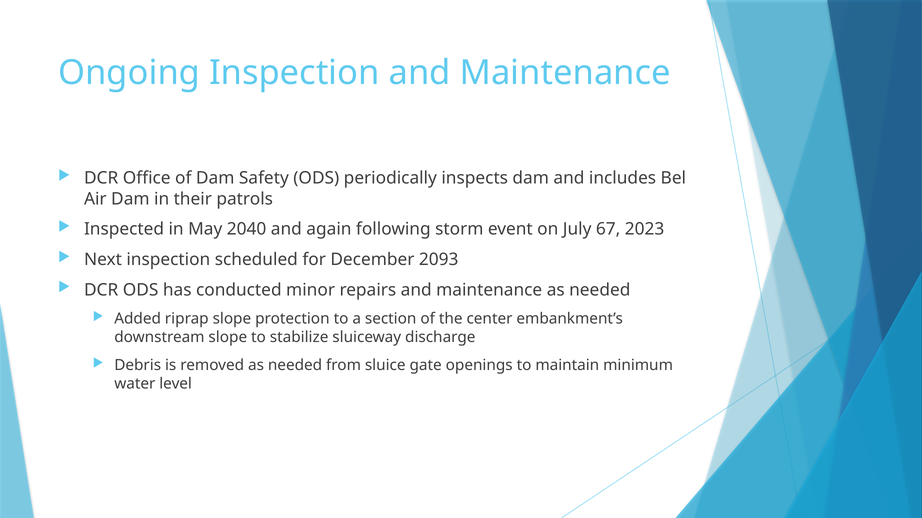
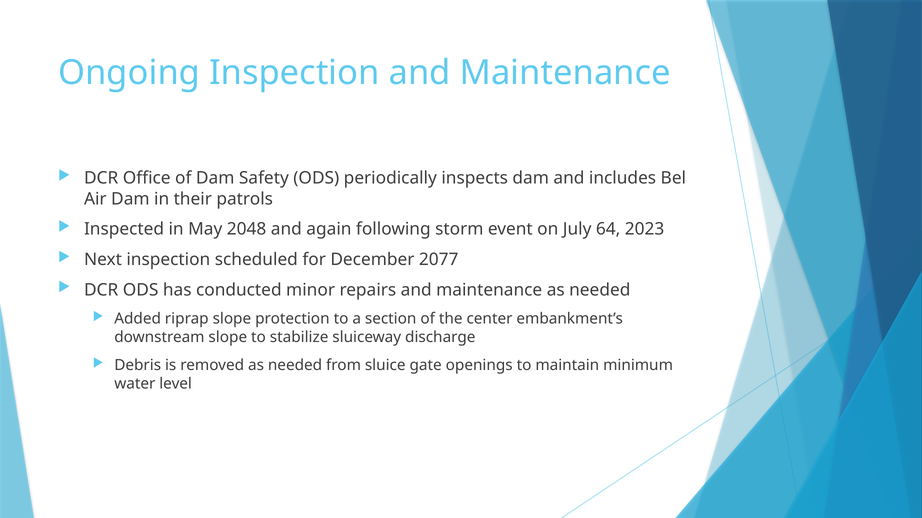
2040: 2040 -> 2048
67: 67 -> 64
2093: 2093 -> 2077
